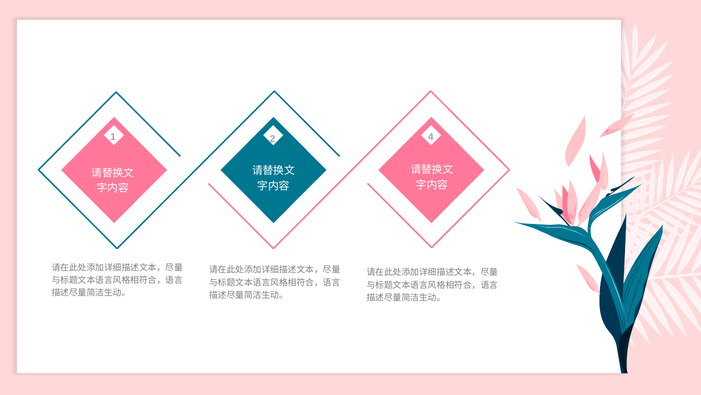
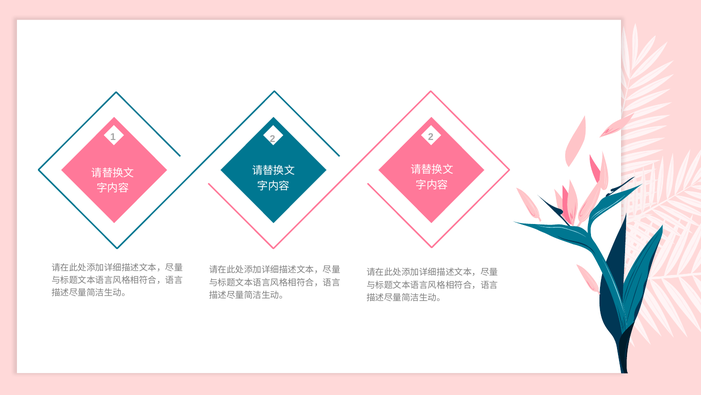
2 4: 4 -> 2
